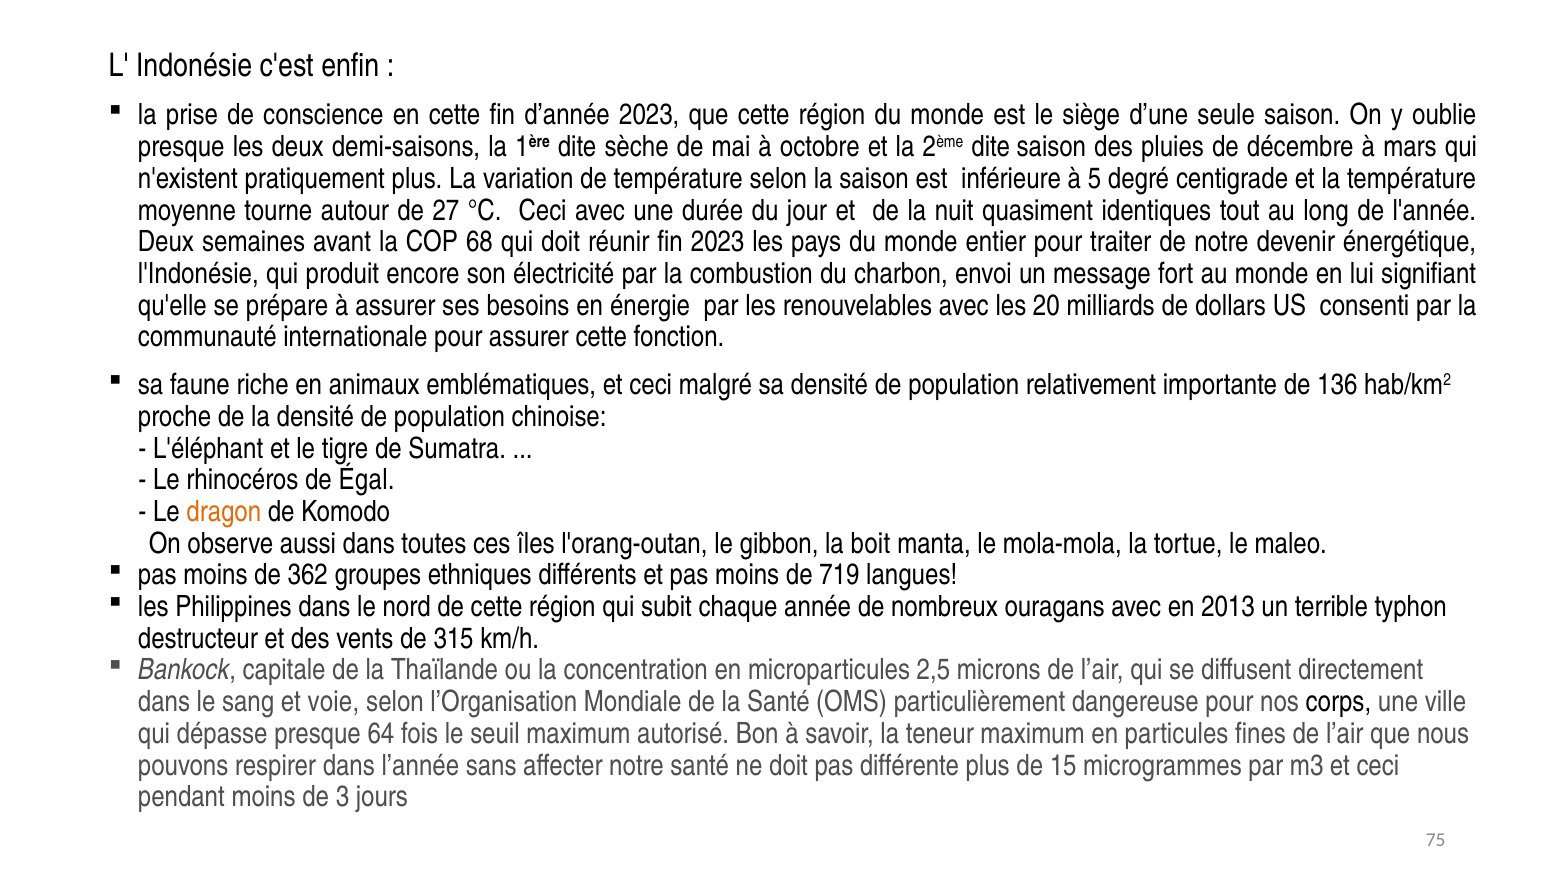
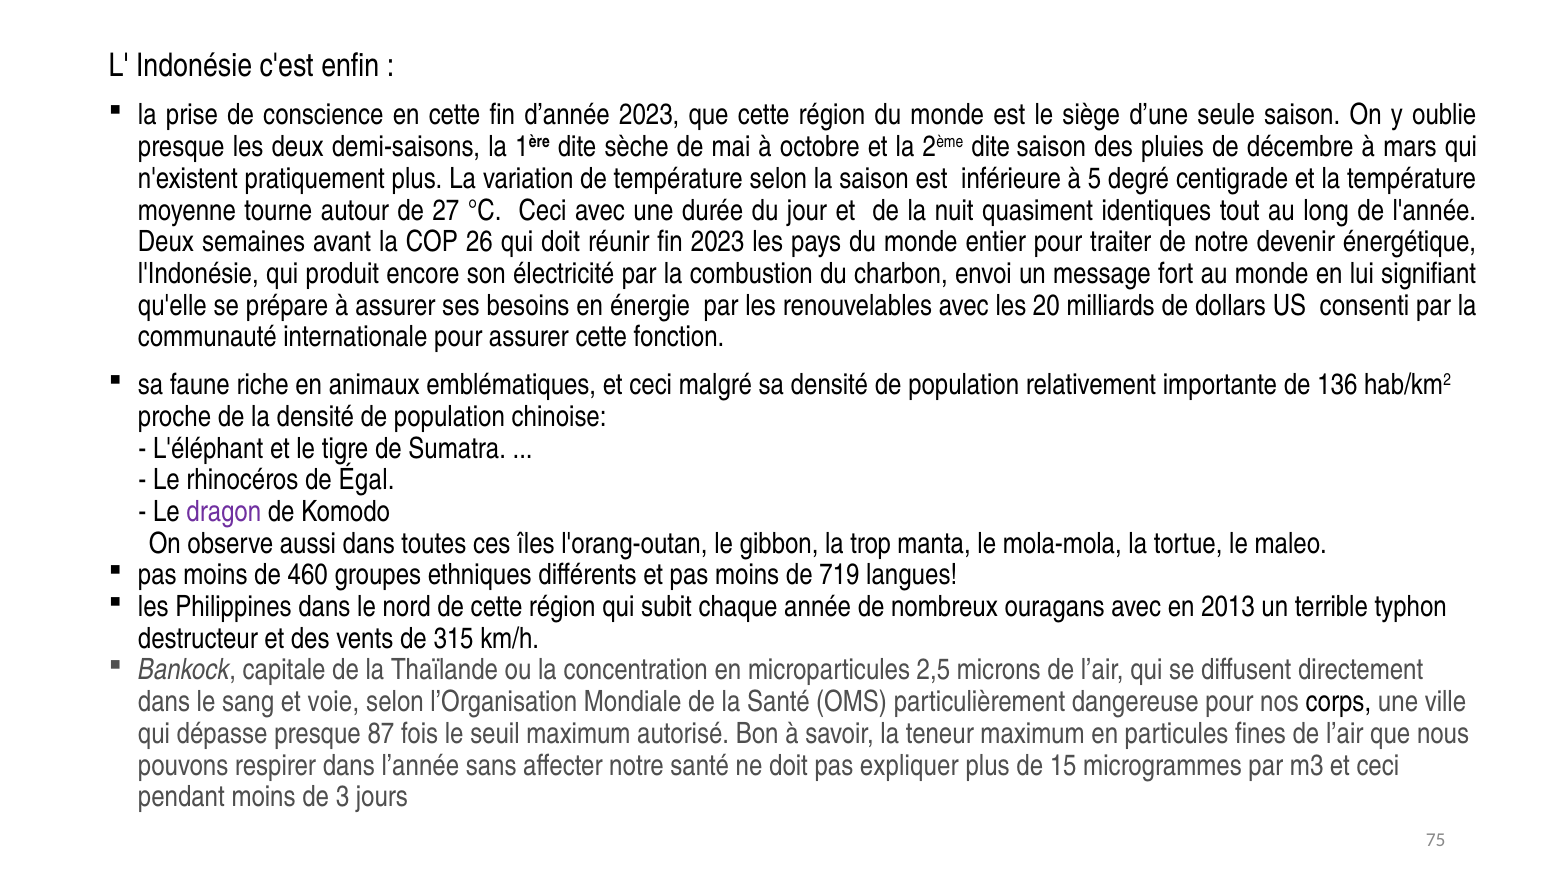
68: 68 -> 26
dragon colour: orange -> purple
boit: boit -> trop
362: 362 -> 460
64: 64 -> 87
différente: différente -> expliquer
